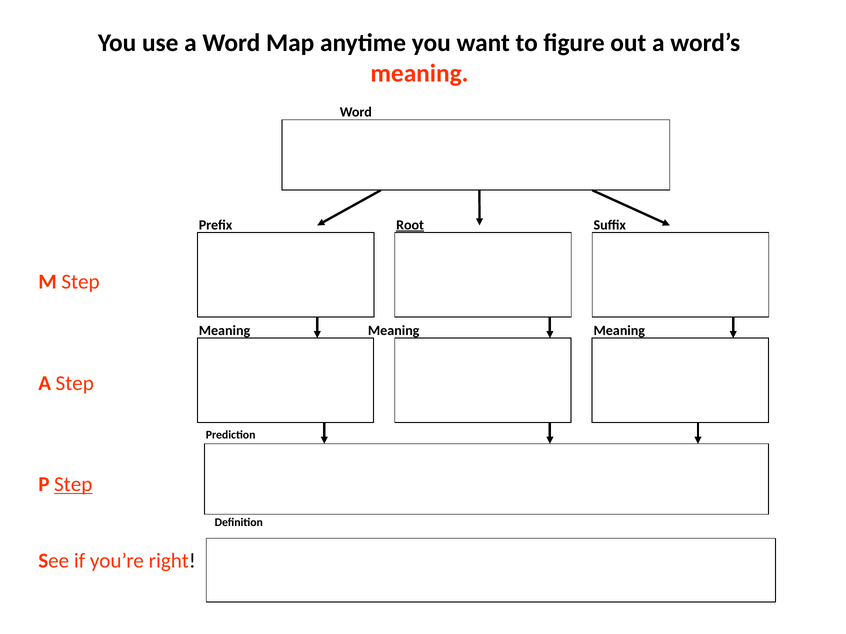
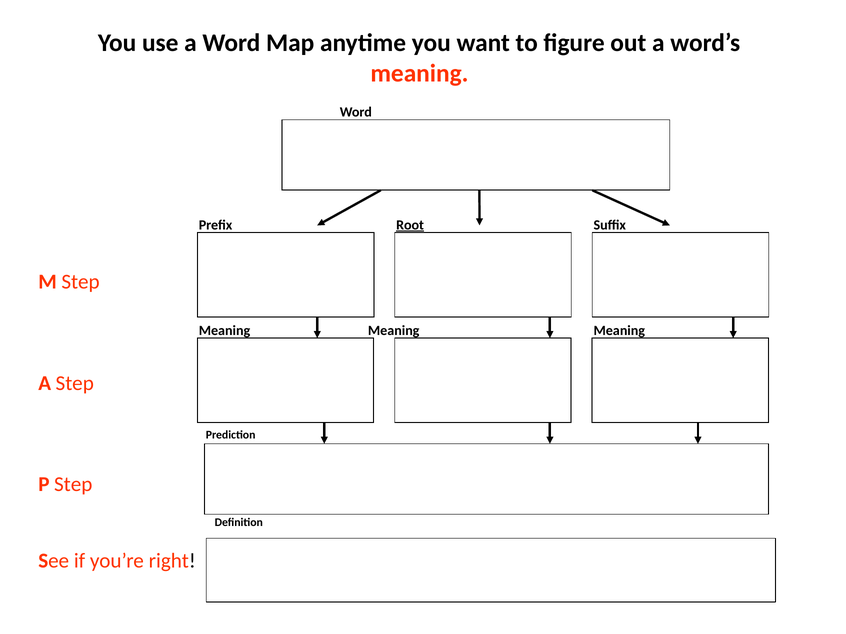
Step at (73, 485) underline: present -> none
